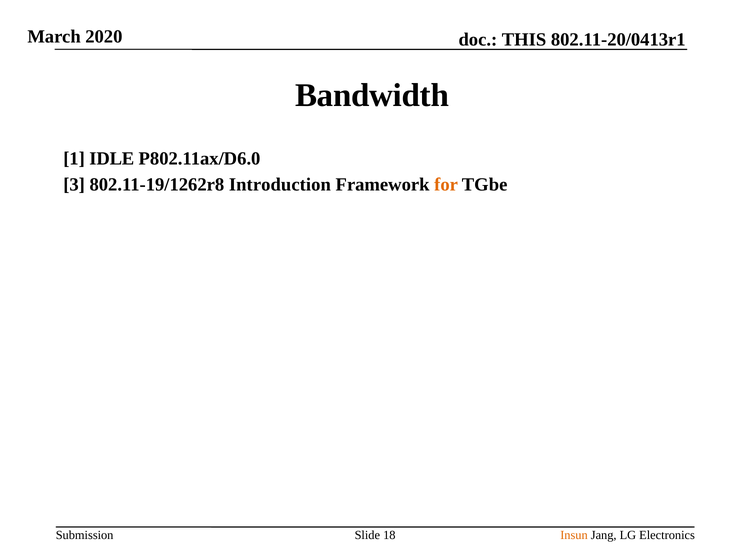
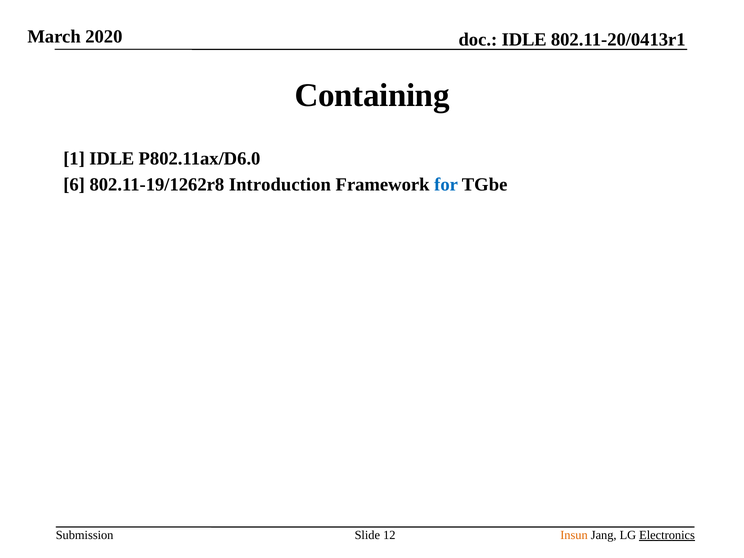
THIS at (524, 40): THIS -> IDLE
Bandwidth: Bandwidth -> Containing
3: 3 -> 6
for colour: orange -> blue
18: 18 -> 12
Electronics underline: none -> present
